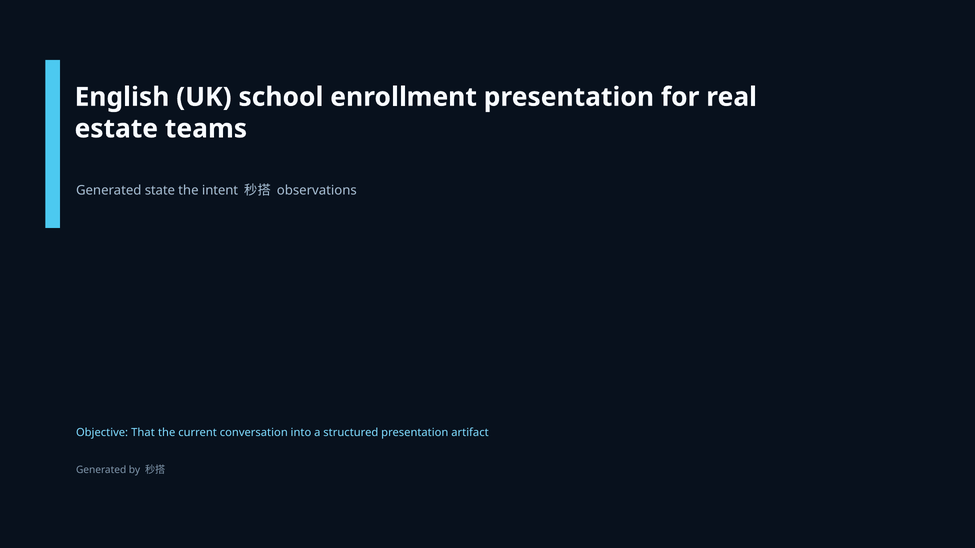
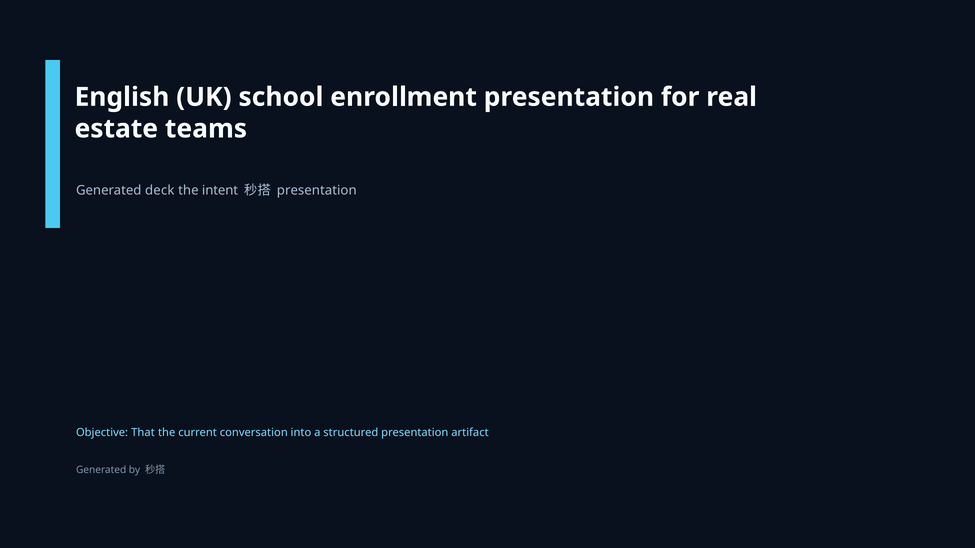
state: state -> deck
observations at (317, 190): observations -> presentation
